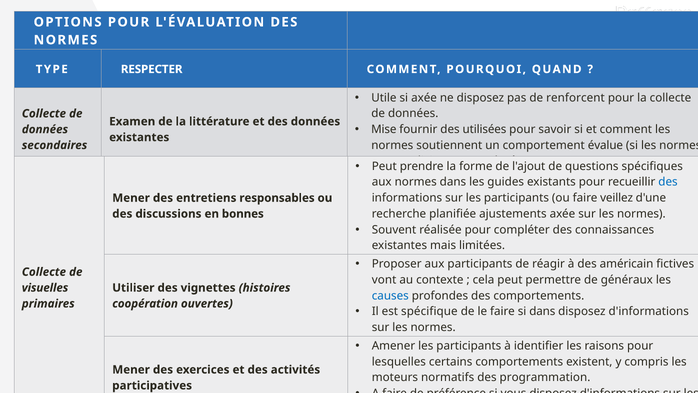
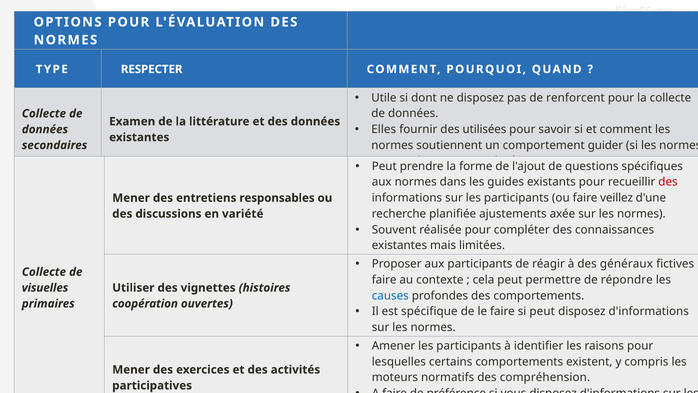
si axée: axée -> dont
Mise: Mise -> Elles
évalue: évalue -> guider
des at (668, 182) colour: blue -> red
bonnes: bonnes -> variété
américain: américain -> généraux
vont at (384, 280): vont -> faire
généraux: généraux -> répondre
si dans: dans -> peut
programmation: programmation -> compréhension
